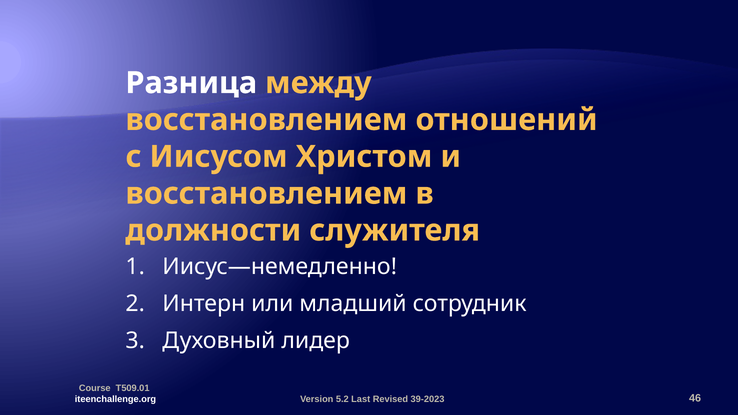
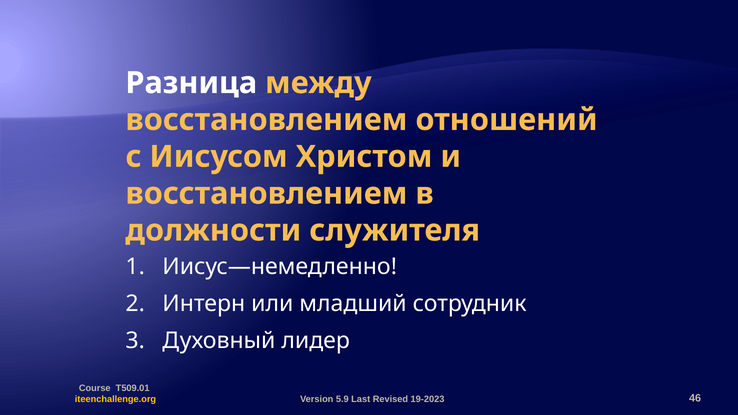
iteenchallenge.org colour: white -> yellow
5.2: 5.2 -> 5.9
39-2023: 39-2023 -> 19-2023
